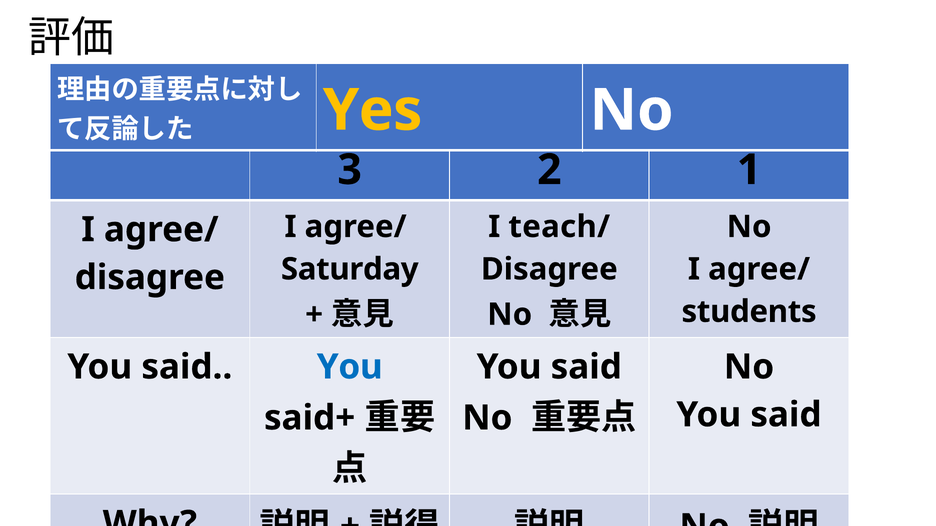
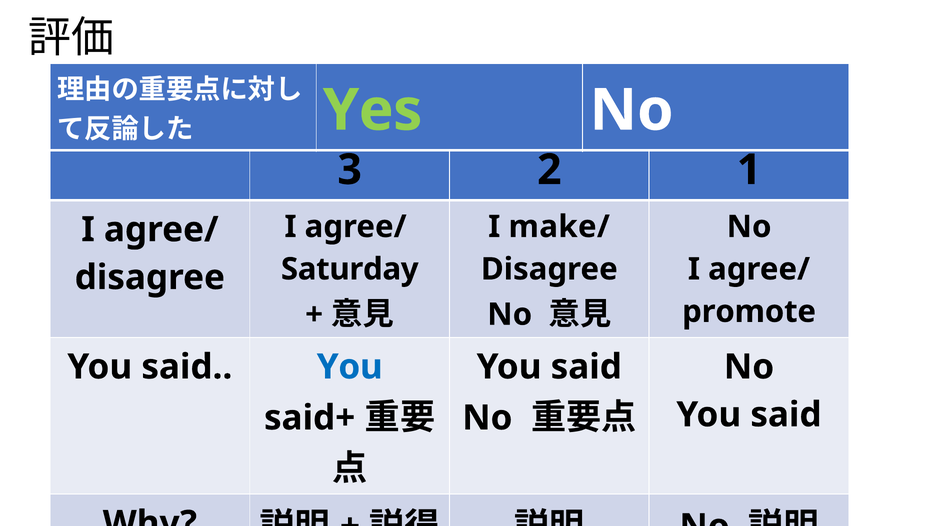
Yes colour: yellow -> light green
teach/: teach/ -> make/
students: students -> promote
